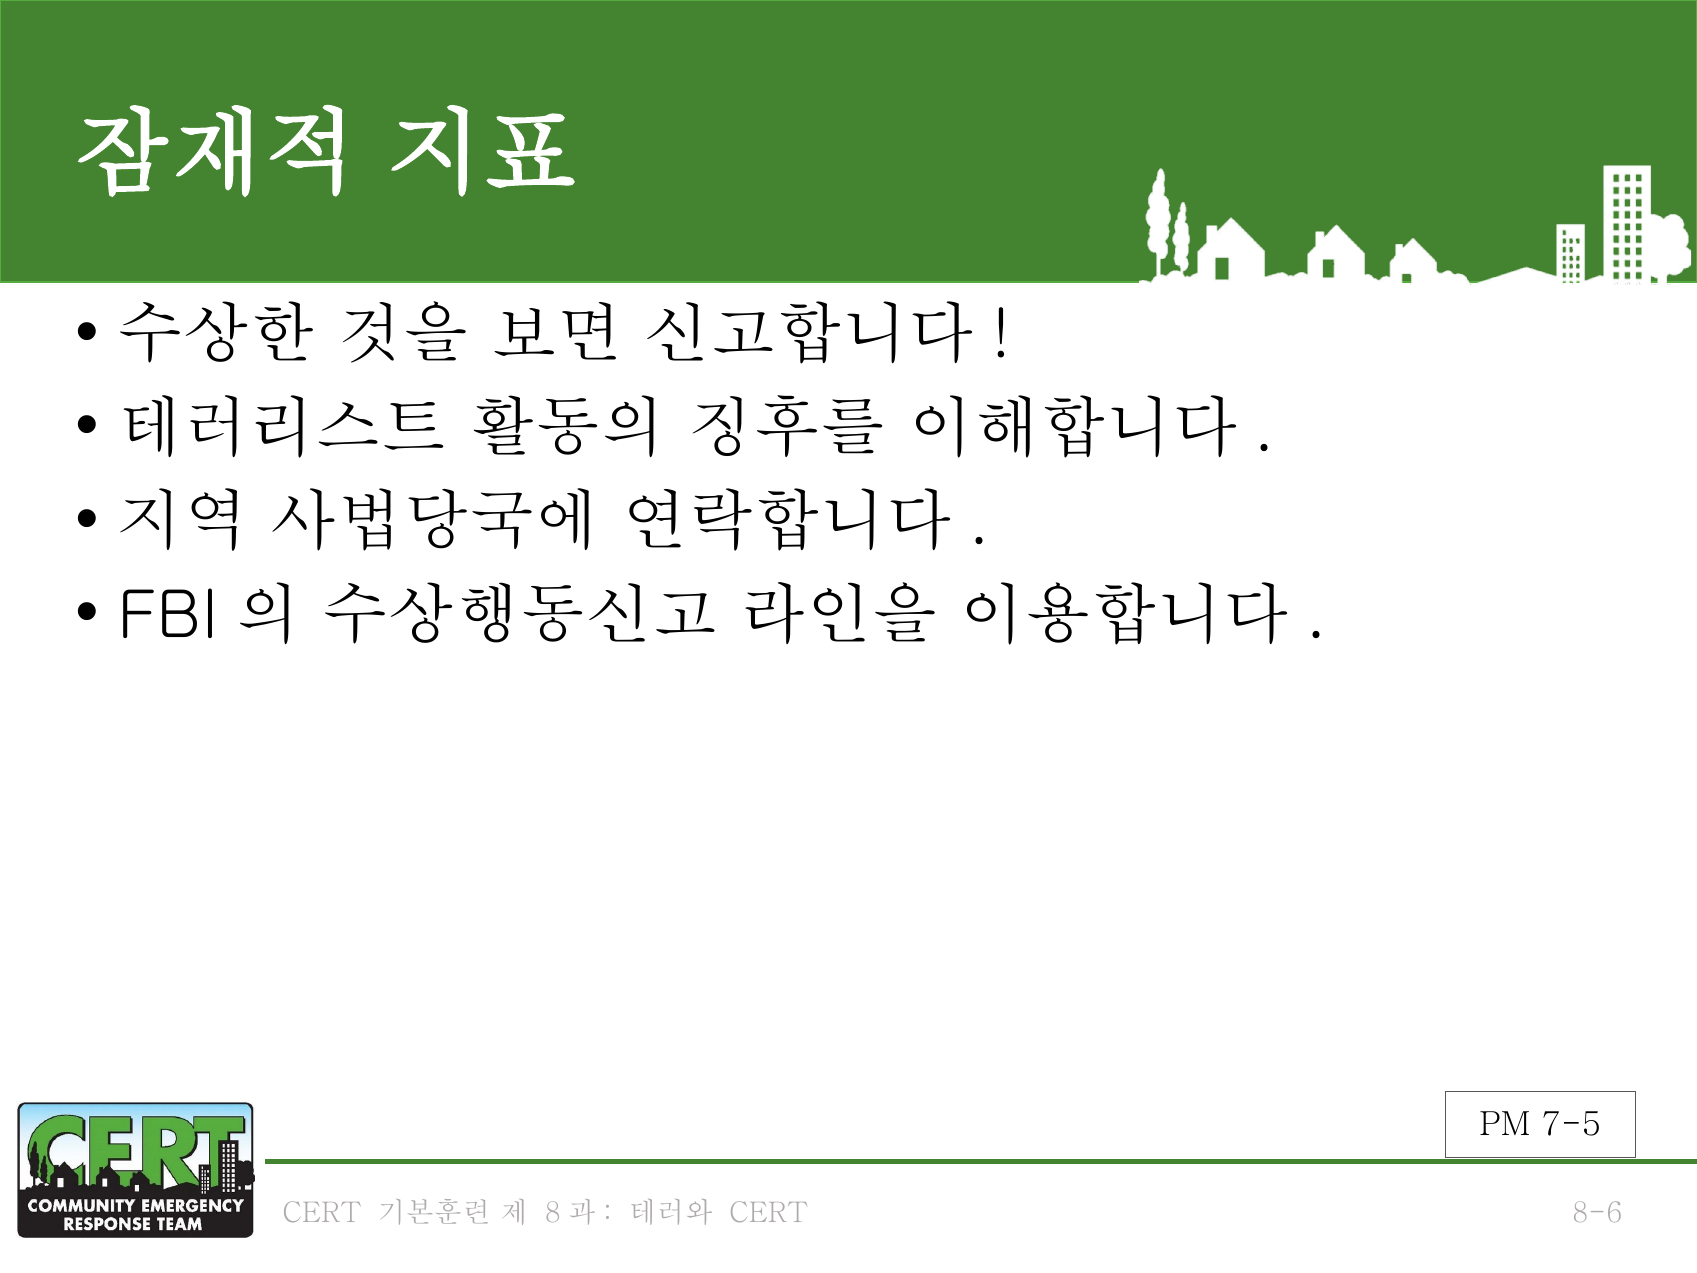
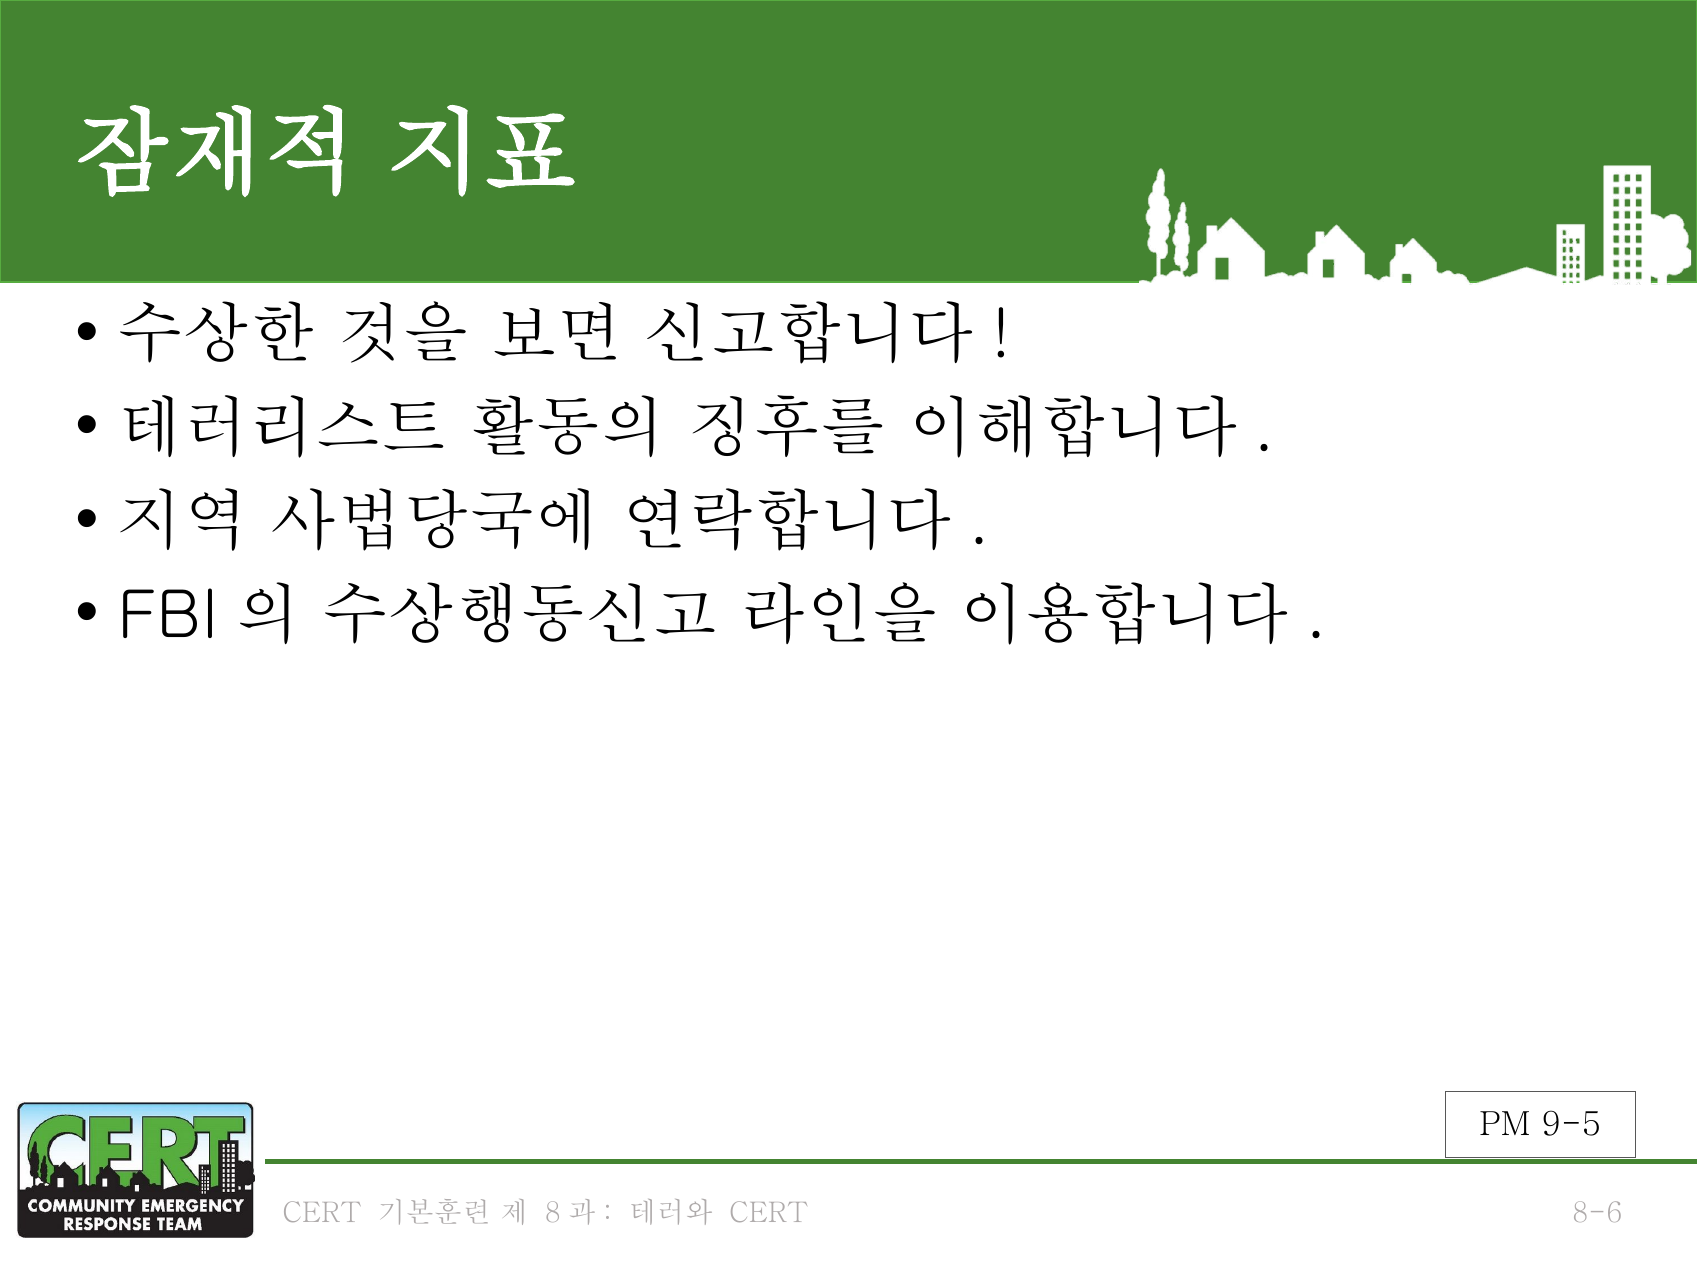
7-5: 7-5 -> 9-5
